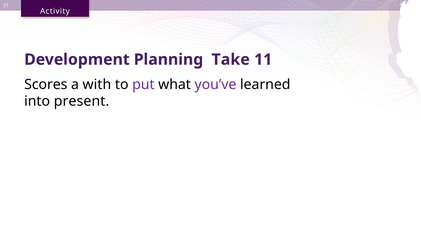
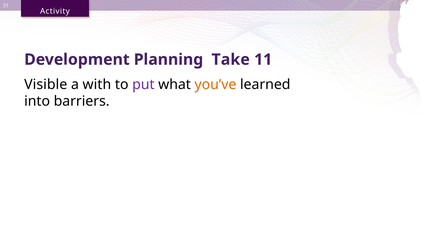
Scores: Scores -> Visible
you’ve colour: purple -> orange
present: present -> barriers
